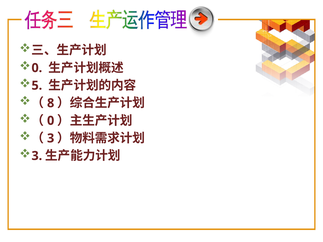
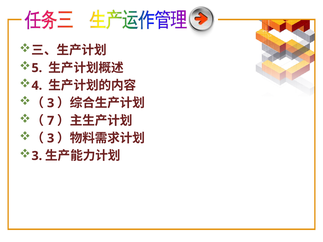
0 at (37, 68): 0 -> 5
5: 5 -> 4
8 at (51, 103): 8 -> 3
0 at (51, 121): 0 -> 7
